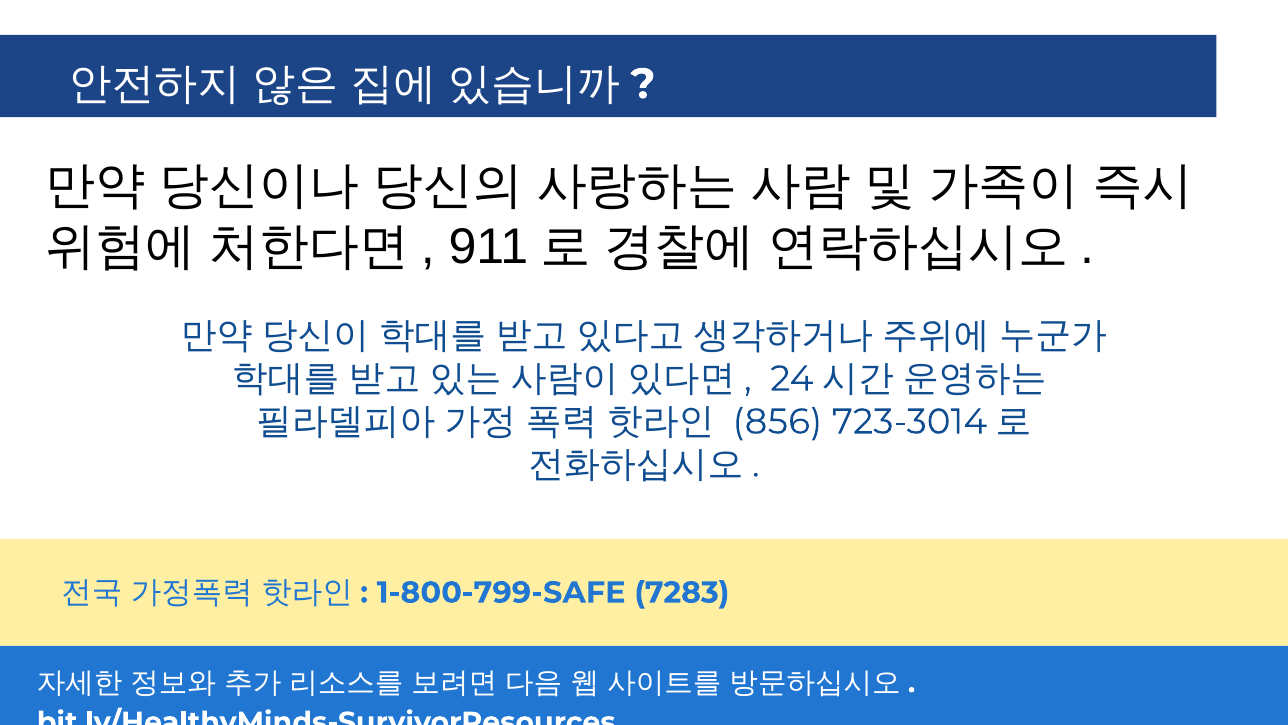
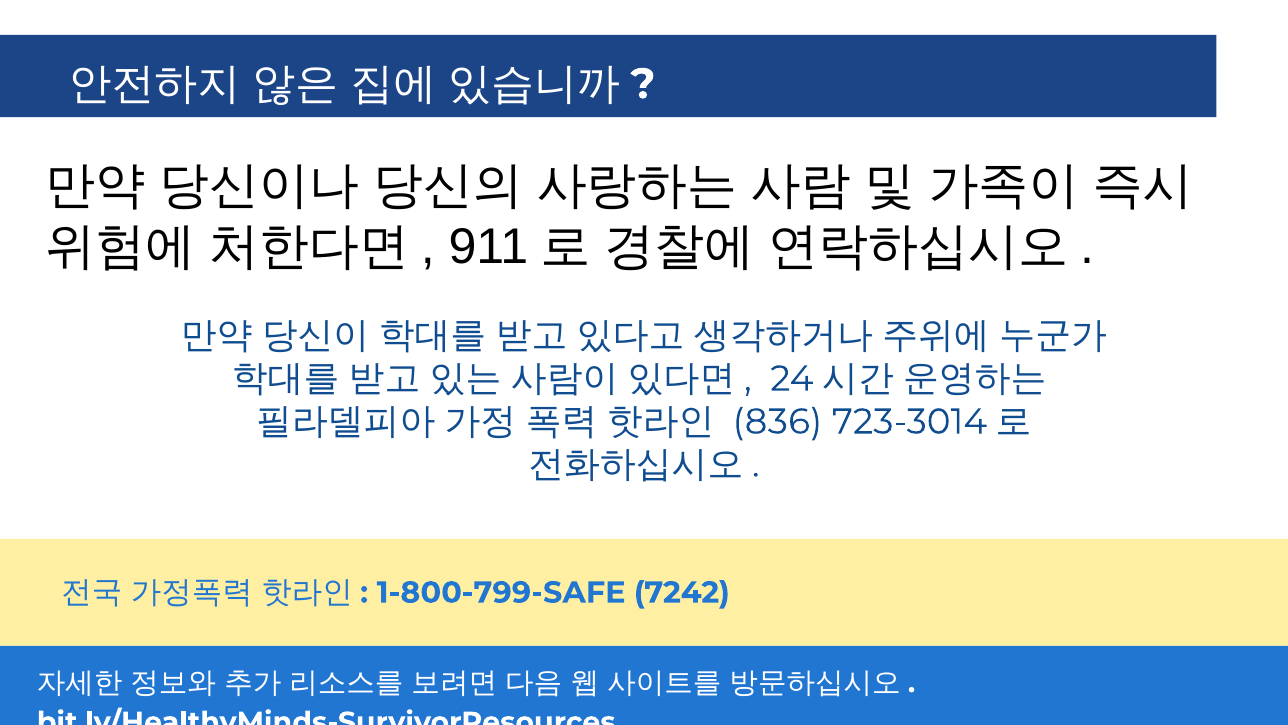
856: 856 -> 836
7283: 7283 -> 7242
